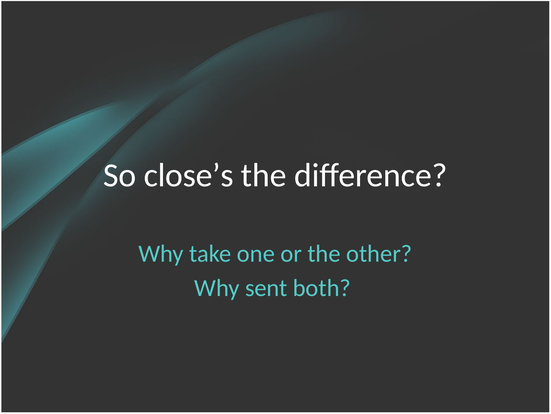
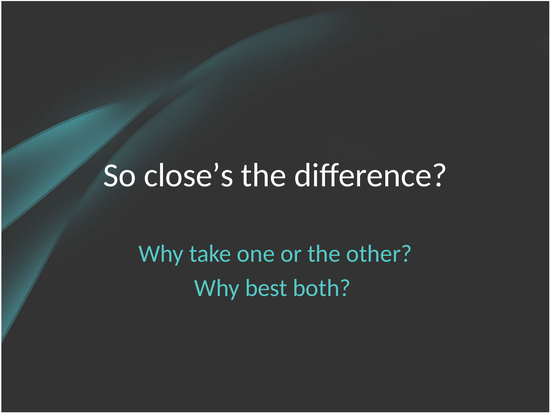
sent: sent -> best
